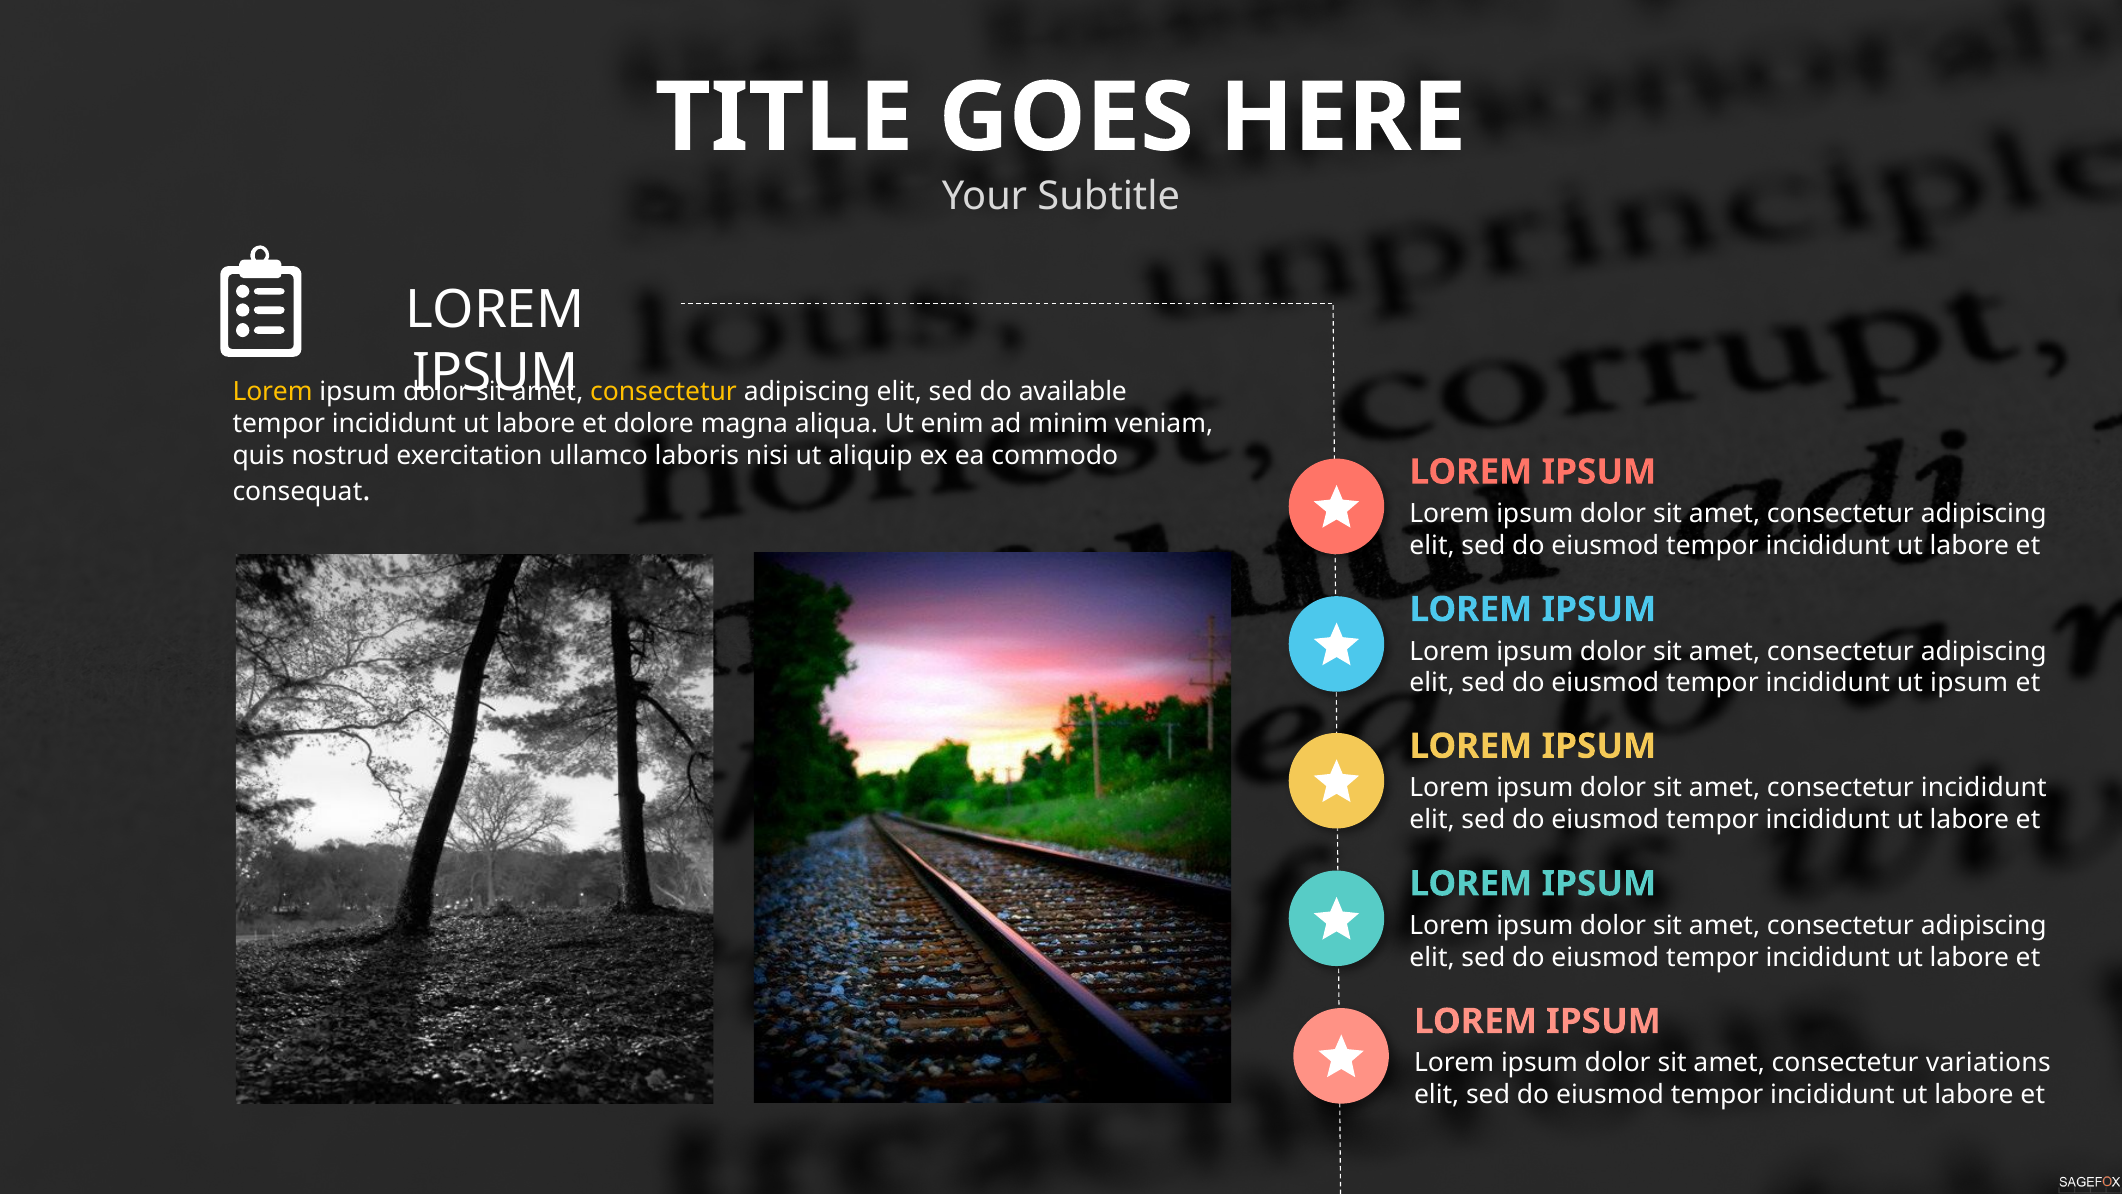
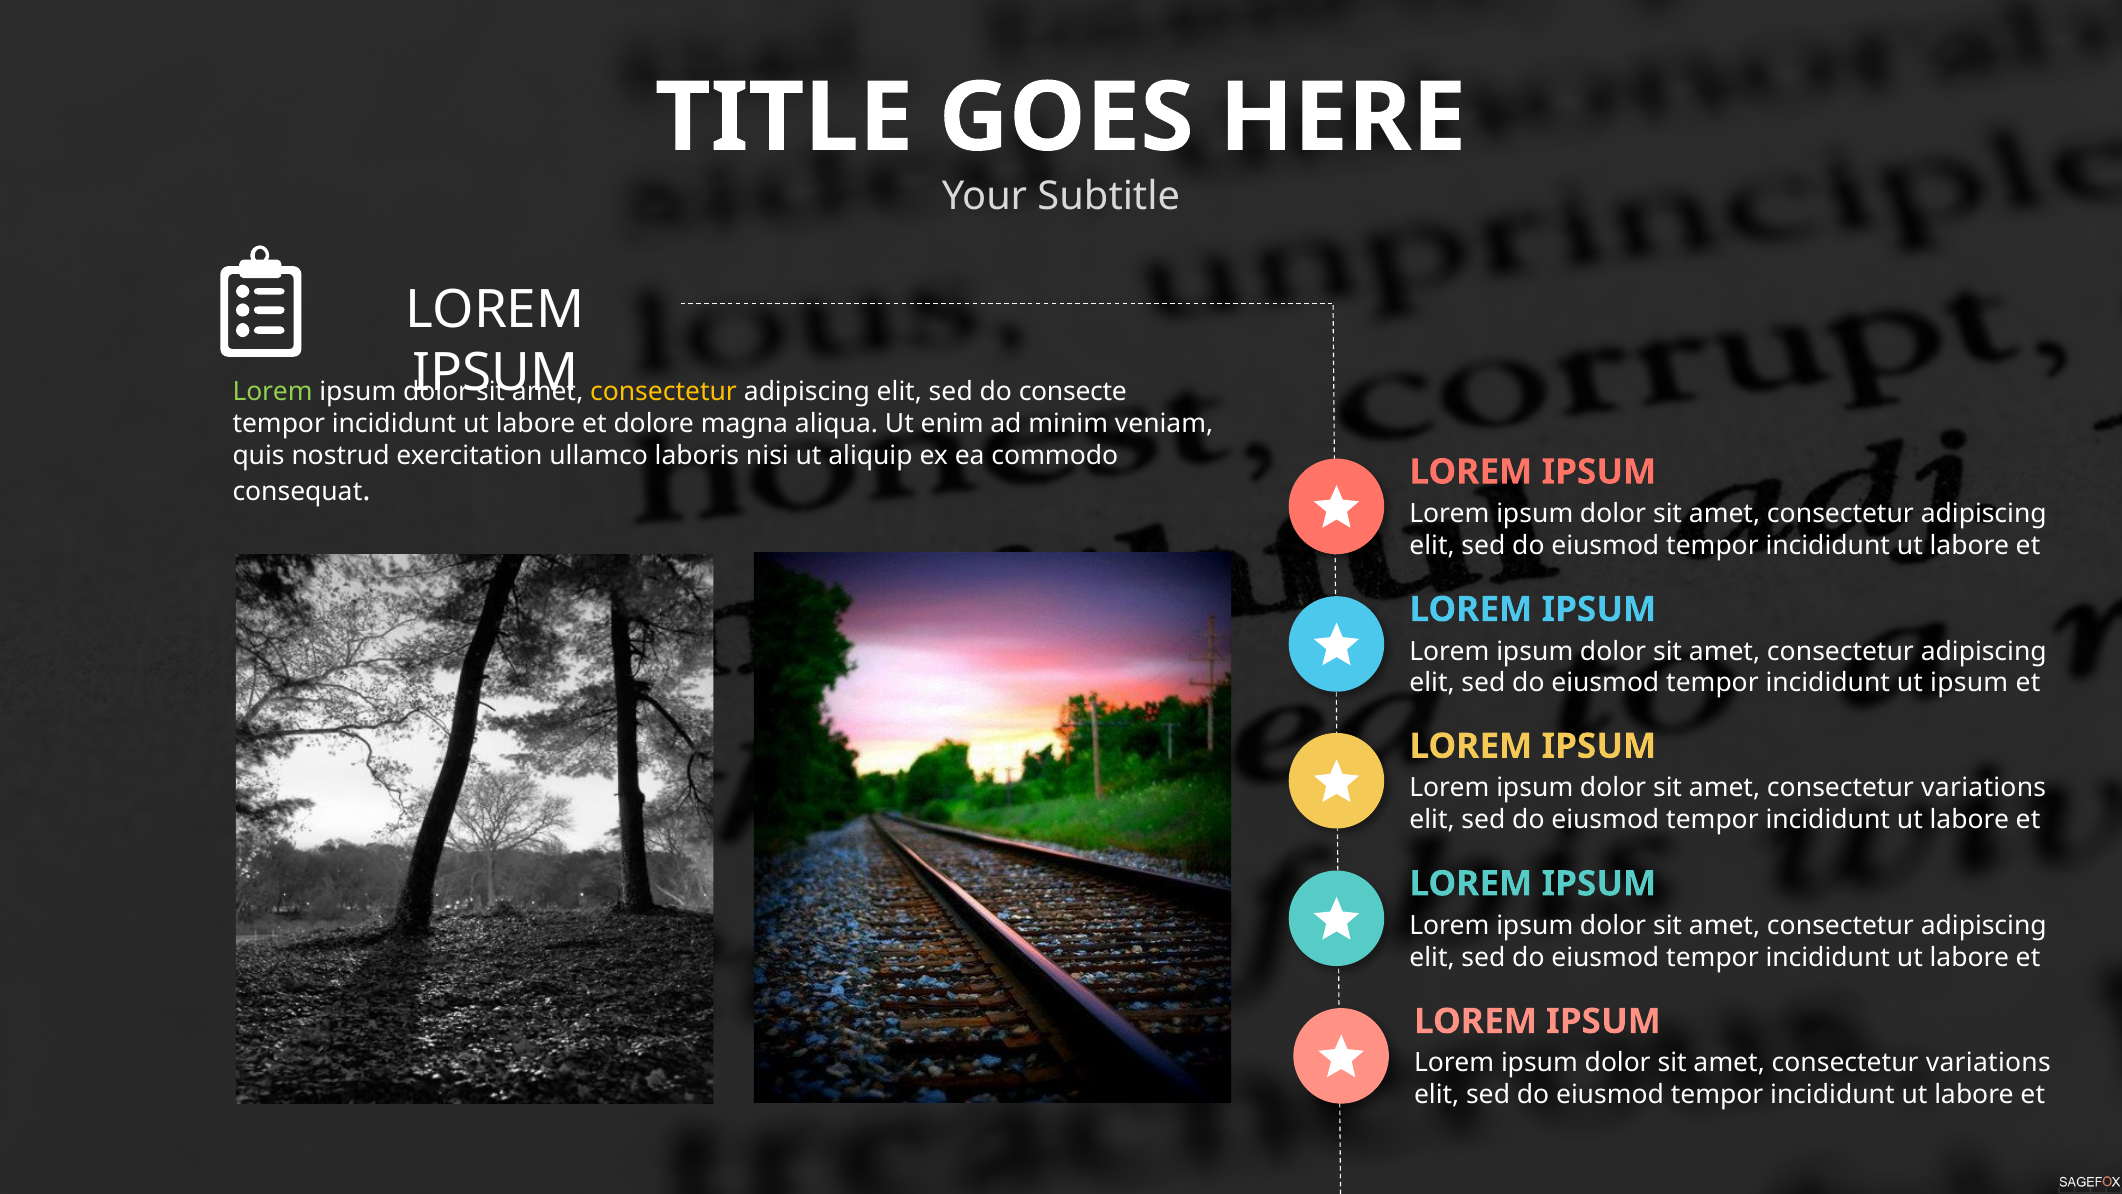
Lorem at (273, 392) colour: yellow -> light green
available: available -> consecte
incididunt at (1984, 788): incididunt -> variations
